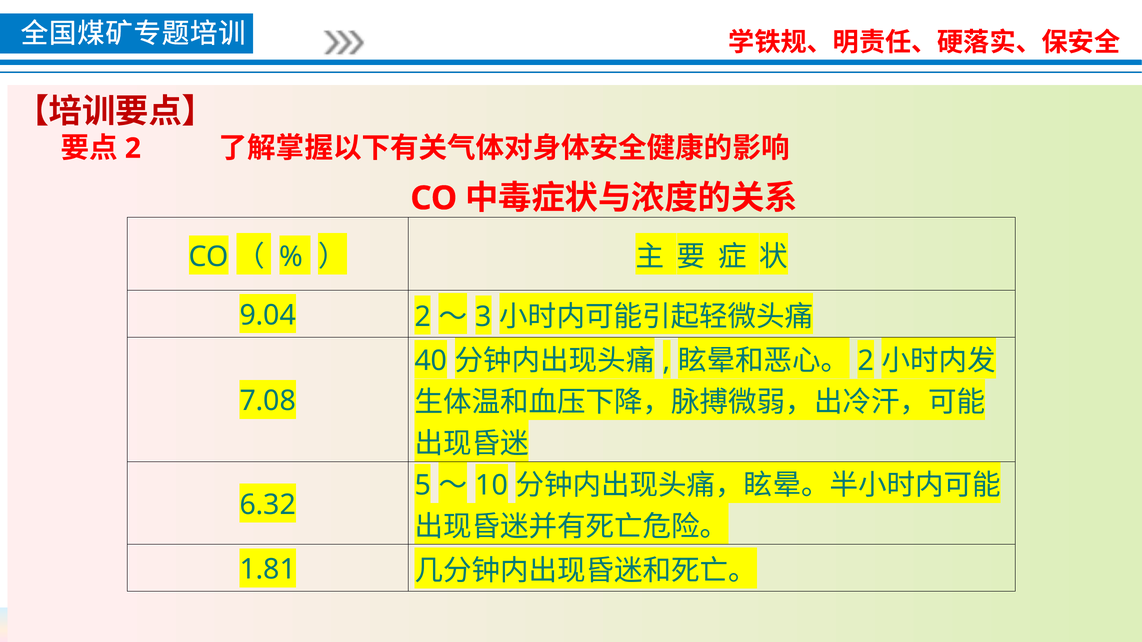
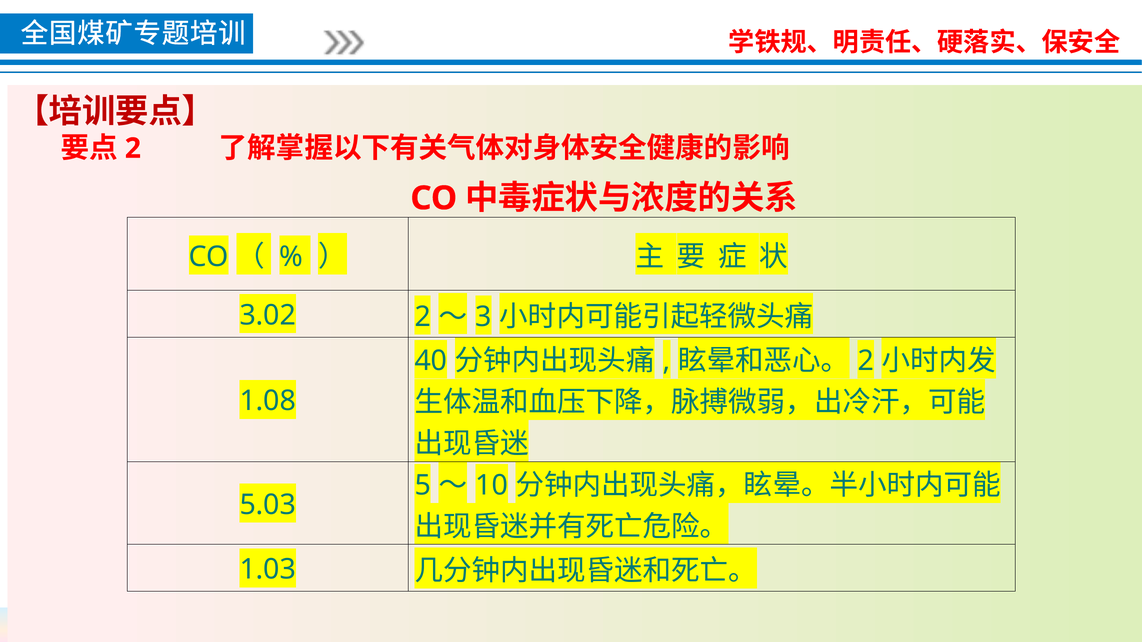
9.04: 9.04 -> 3.02
7.08: 7.08 -> 1.08
6.32: 6.32 -> 5.03
1.81: 1.81 -> 1.03
